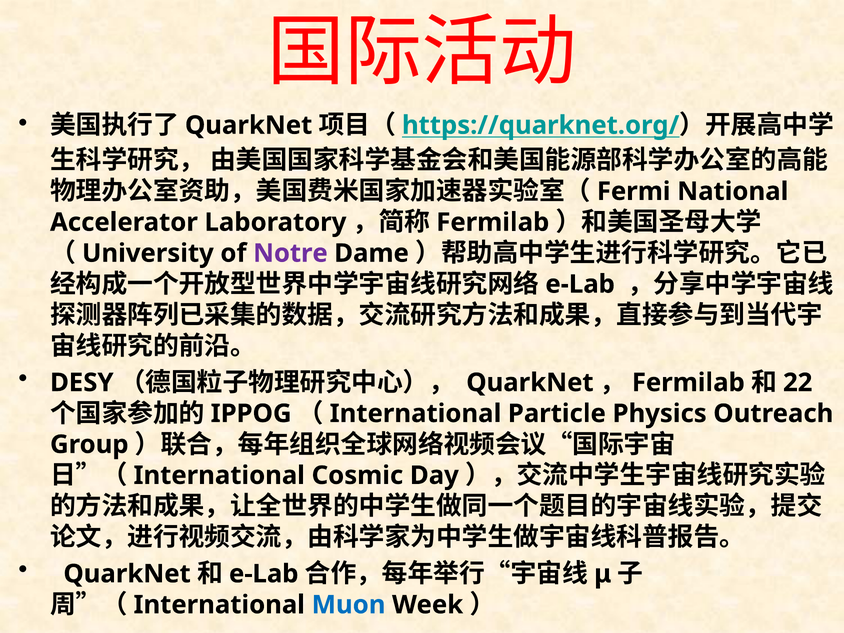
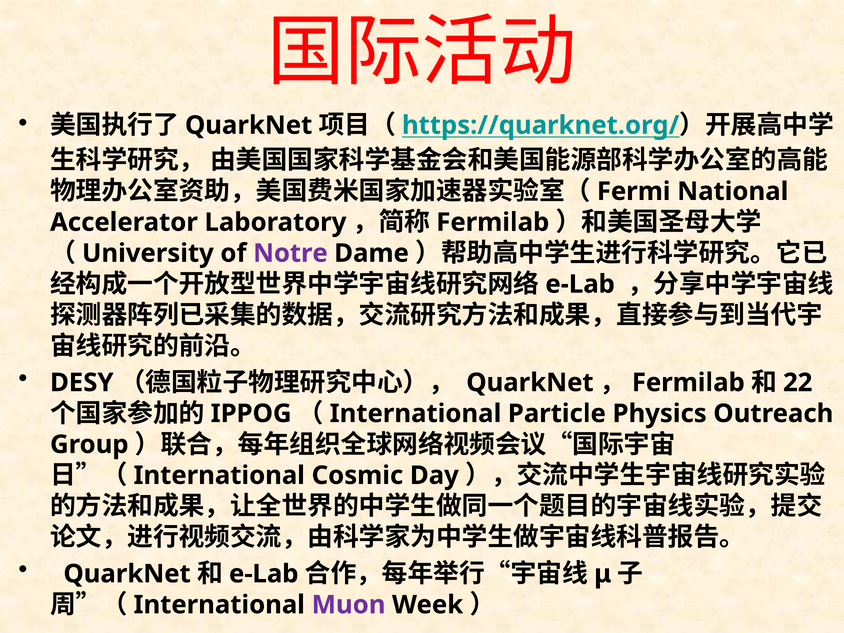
Muon colour: blue -> purple
